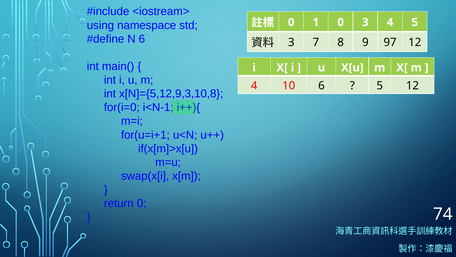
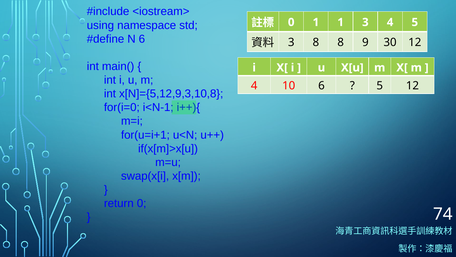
1 0: 0 -> 1
3 7: 7 -> 8
97: 97 -> 30
